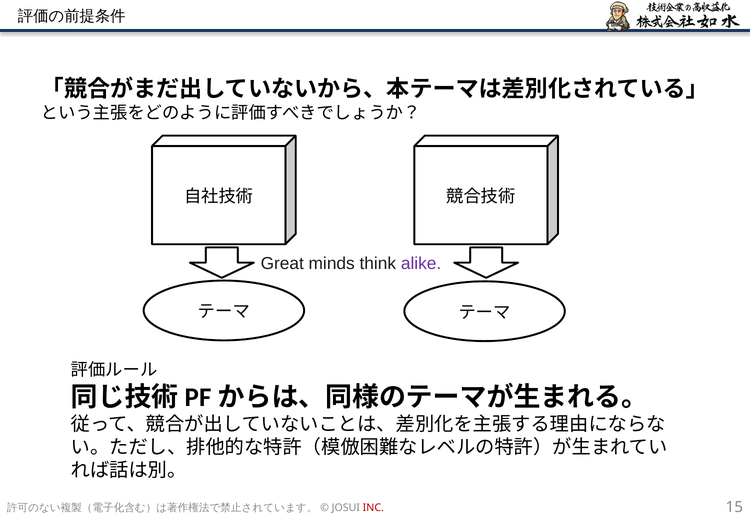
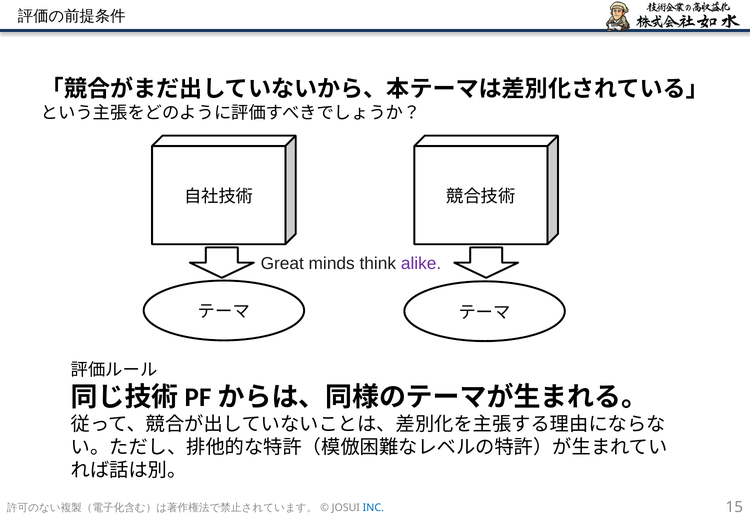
INC colour: red -> blue
